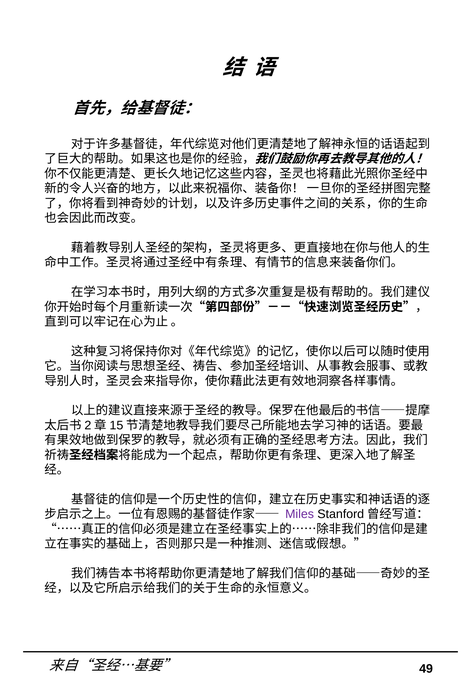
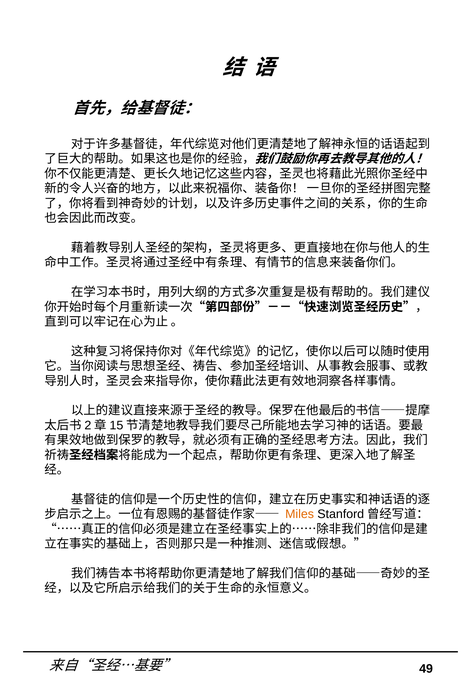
Miles colour: purple -> orange
